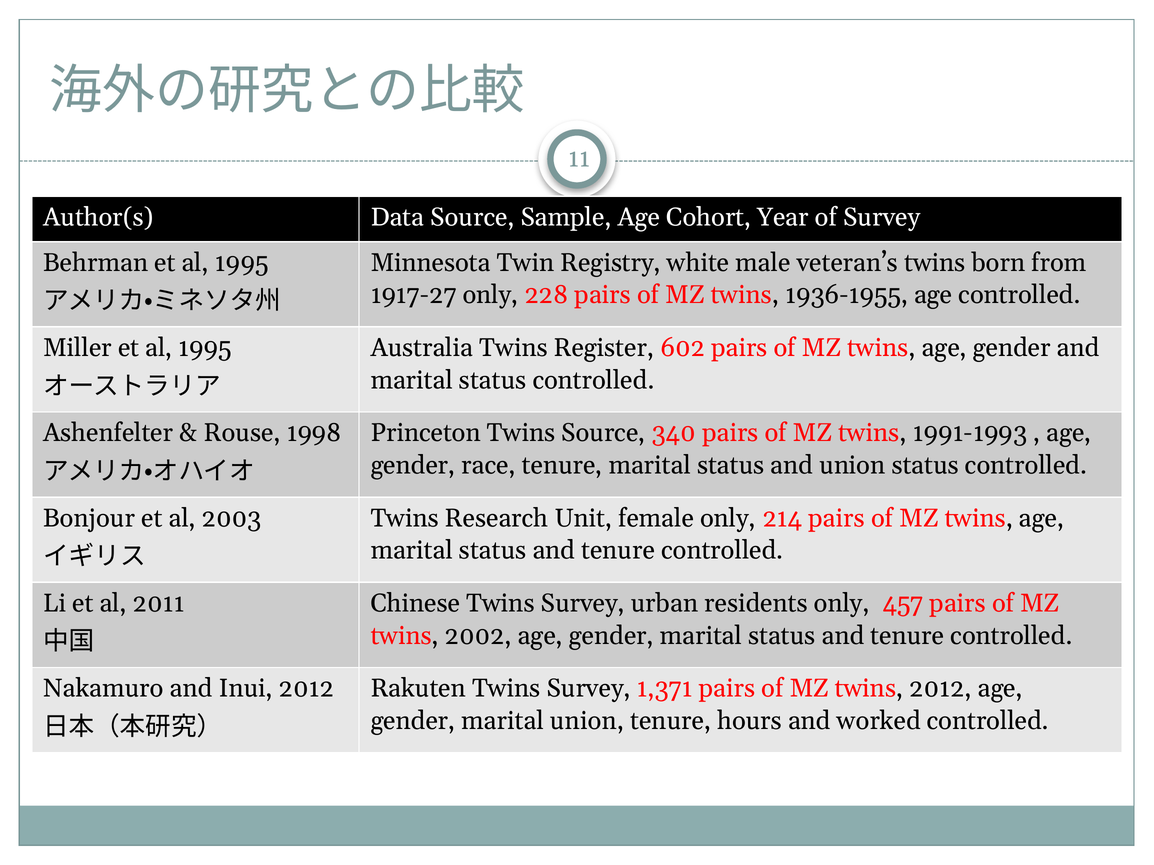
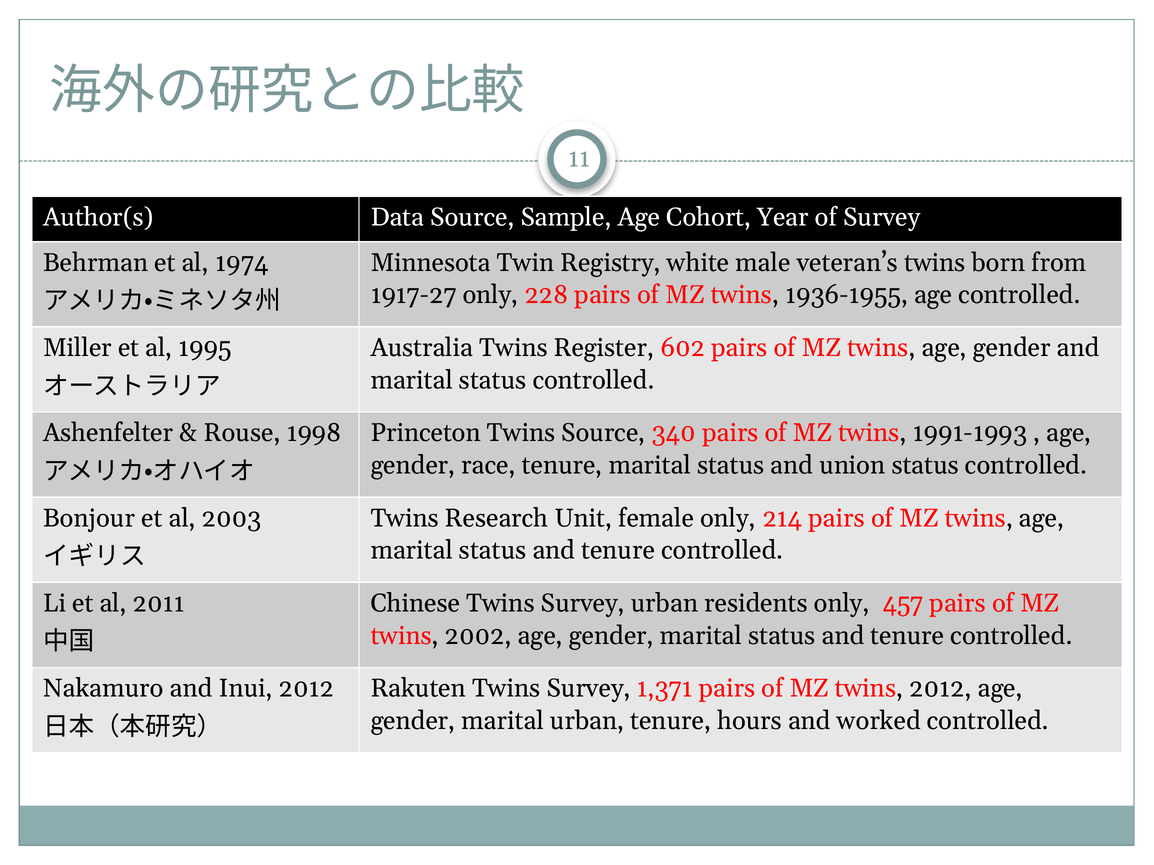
Behrman et al 1995: 1995 -> 1974
marital union: union -> urban
